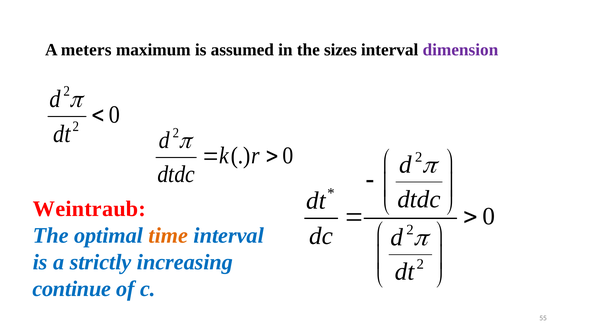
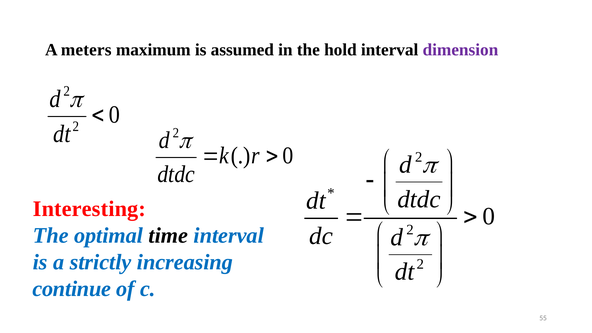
sizes: sizes -> hold
Weintraub: Weintraub -> Interesting
time colour: orange -> black
